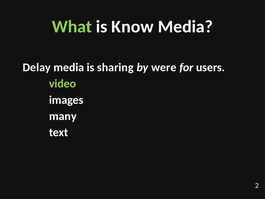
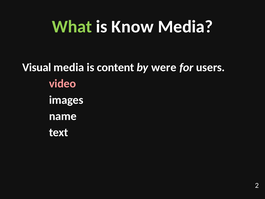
Delay: Delay -> Visual
sharing: sharing -> content
video colour: light green -> pink
many: many -> name
